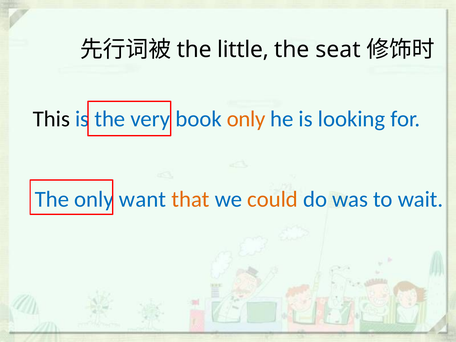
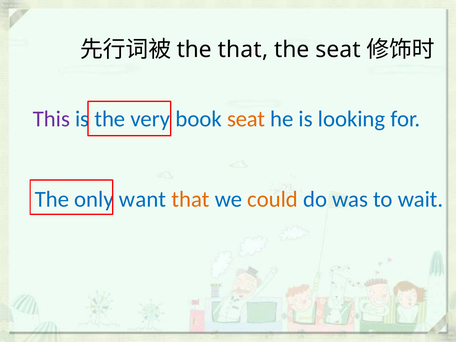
the little: little -> that
This colour: black -> purple
book only: only -> seat
